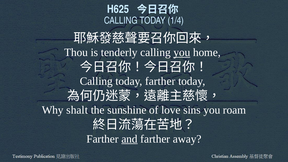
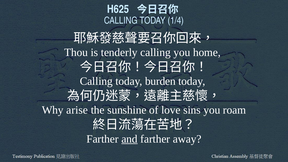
you at (182, 52) underline: present -> none
today farther: farther -> burden
shalt: shalt -> arise
